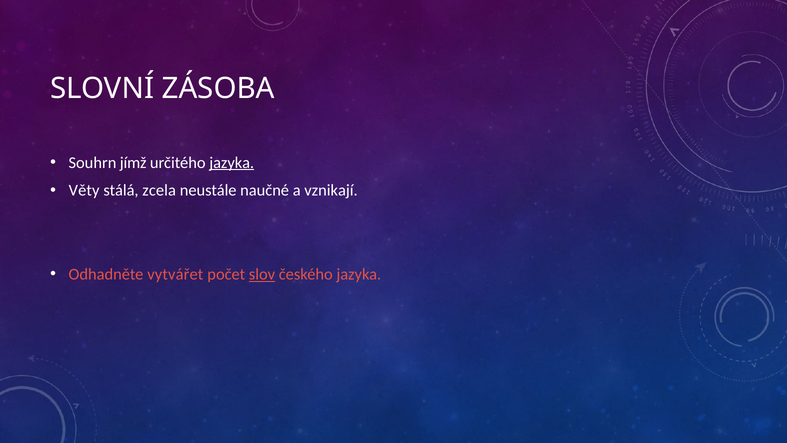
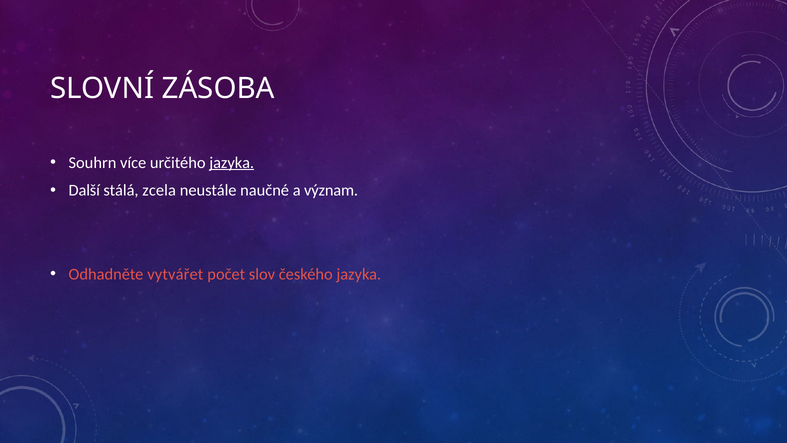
jímž: jímž -> více
Věty: Věty -> Další
vznikají: vznikají -> význam
slov underline: present -> none
